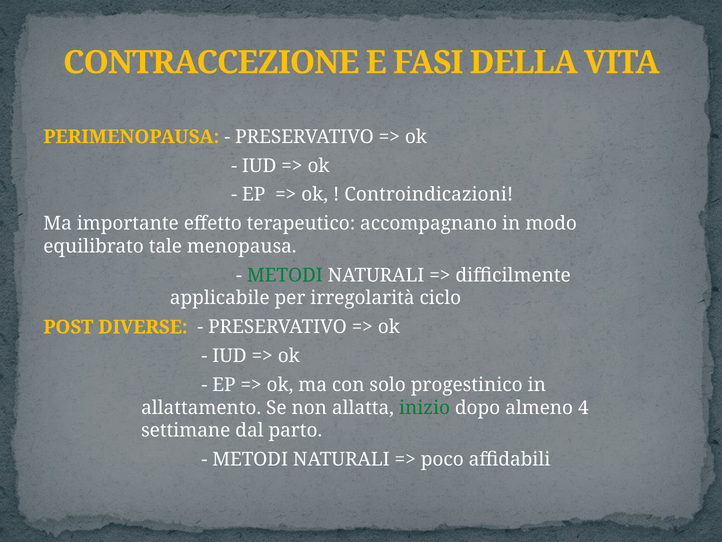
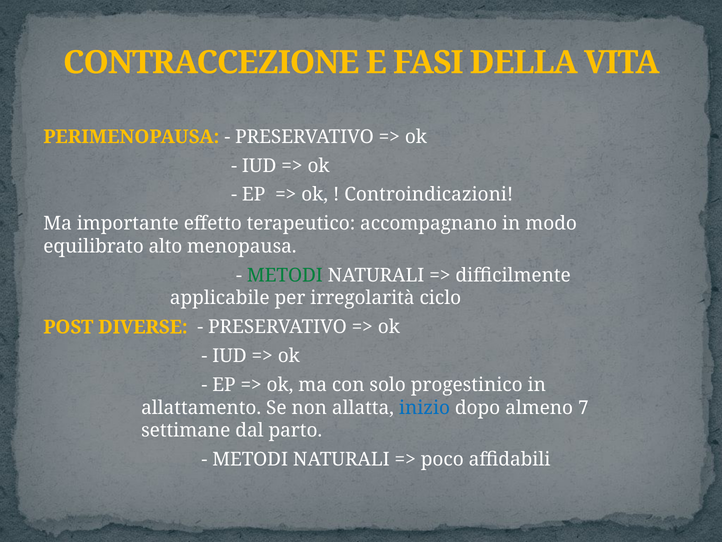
tale: tale -> alto
inizio colour: green -> blue
4: 4 -> 7
